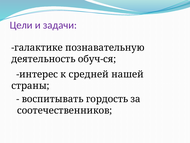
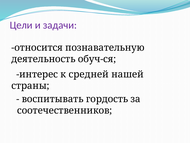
галактике: галактике -> относится
